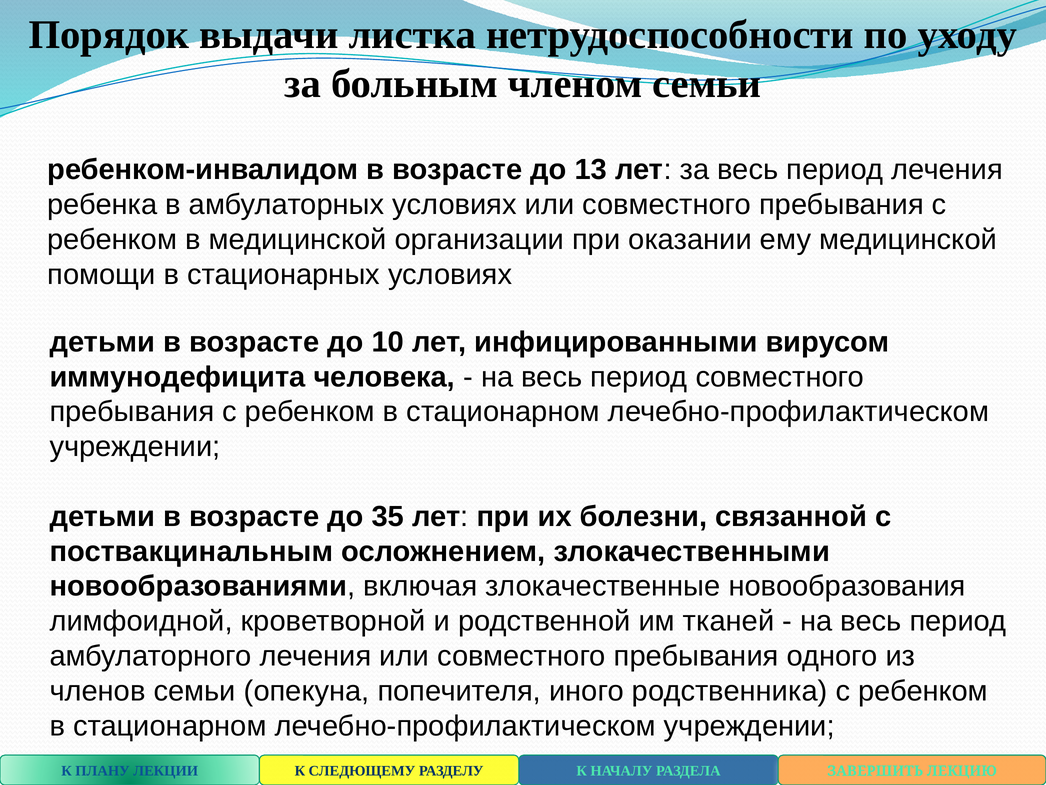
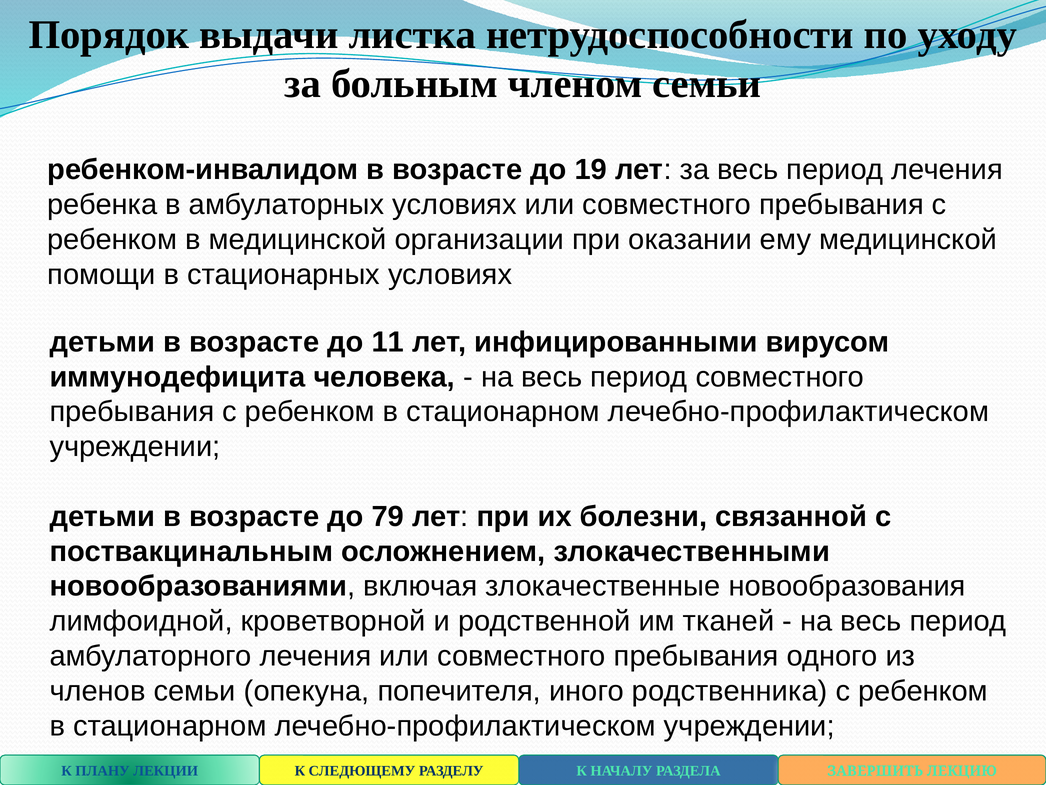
13: 13 -> 19
10: 10 -> 11
35: 35 -> 79
